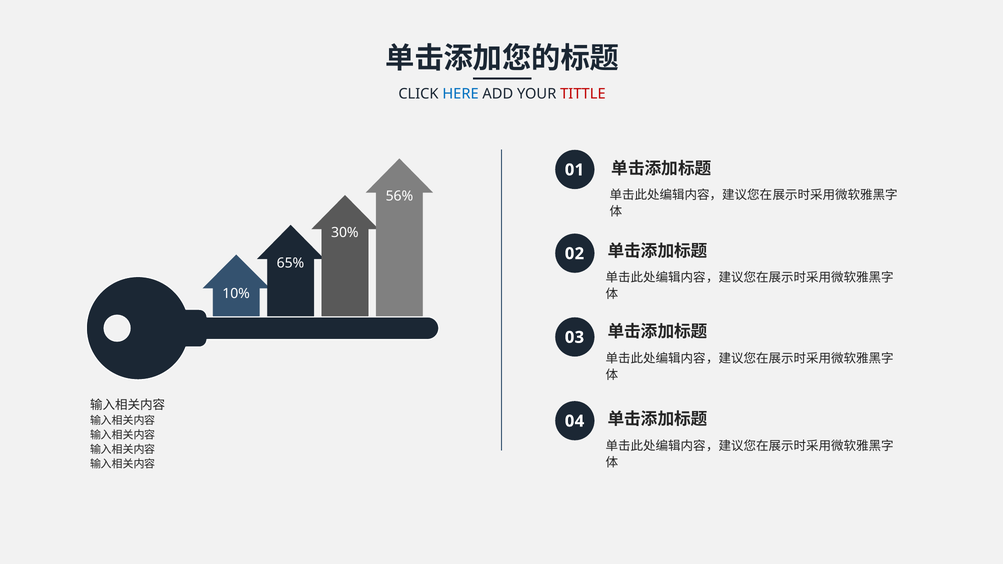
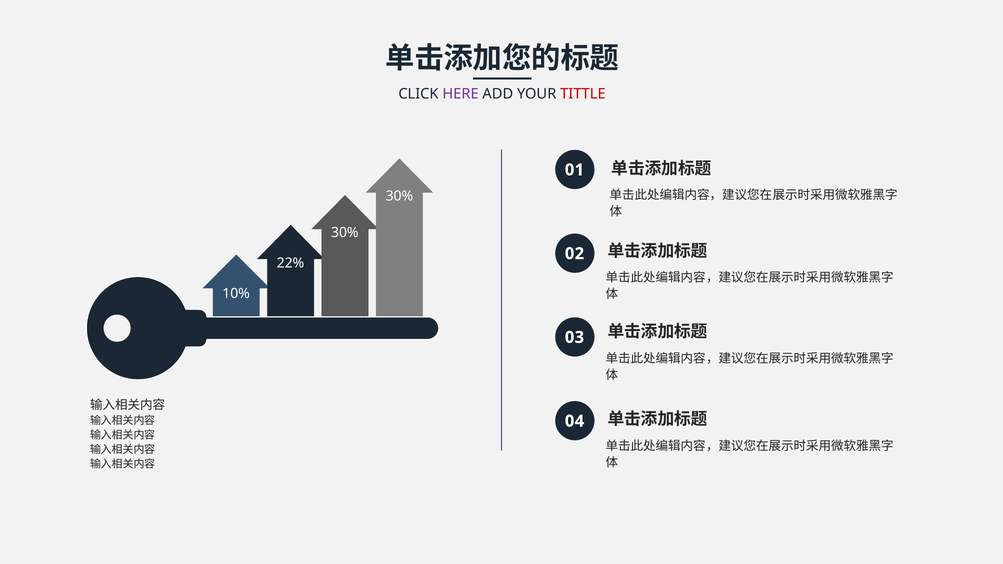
HERE colour: blue -> purple
56% at (399, 196): 56% -> 30%
65%: 65% -> 22%
